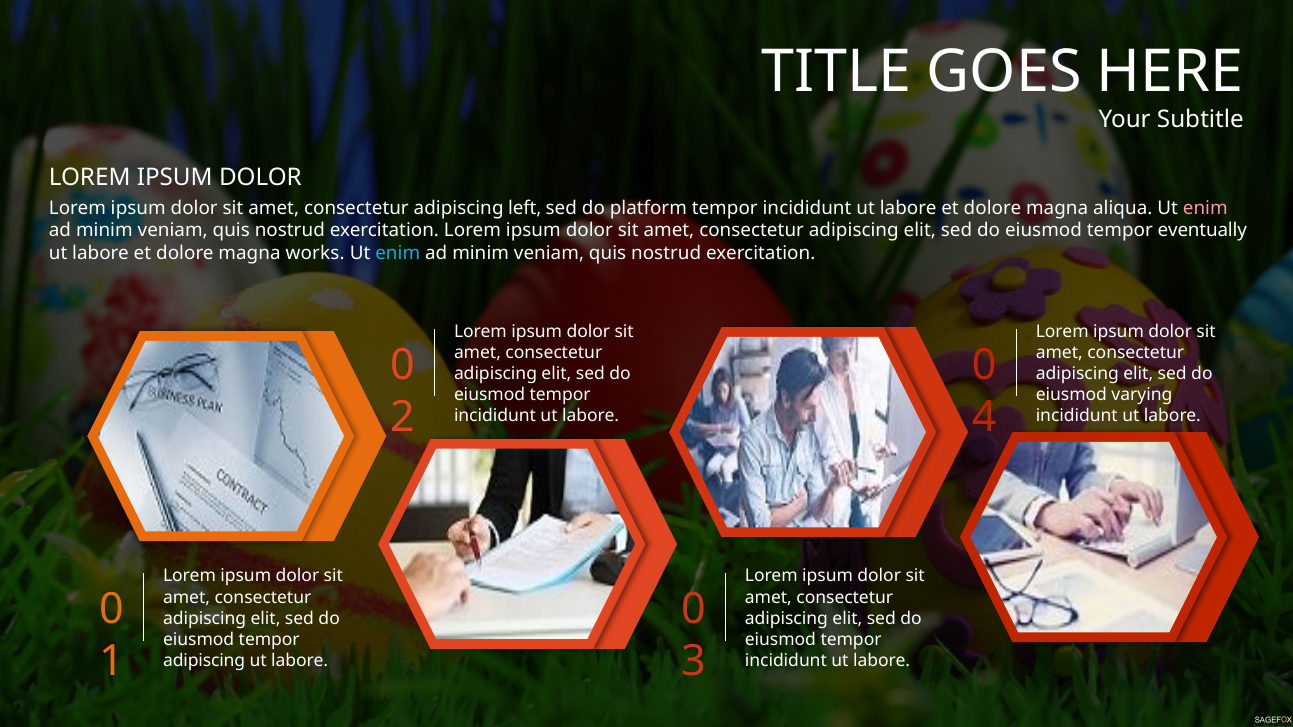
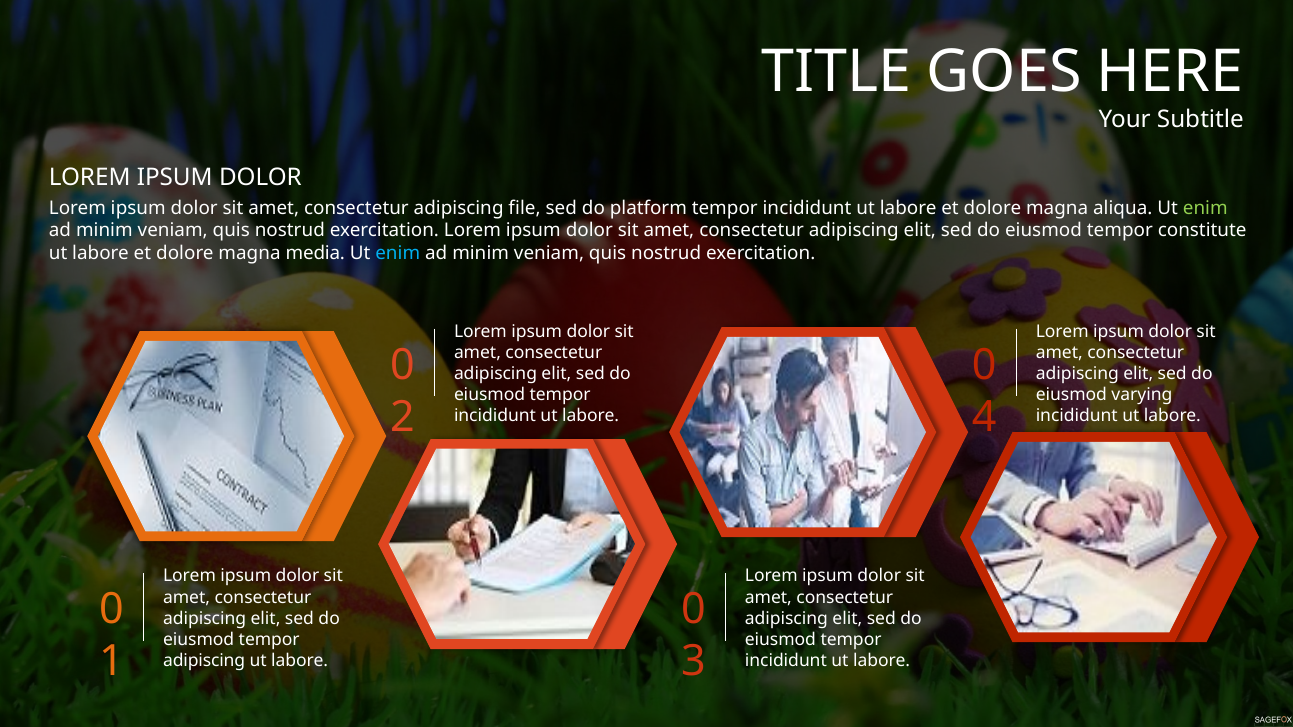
left: left -> file
enim at (1205, 208) colour: pink -> light green
eventually: eventually -> constitute
works: works -> media
